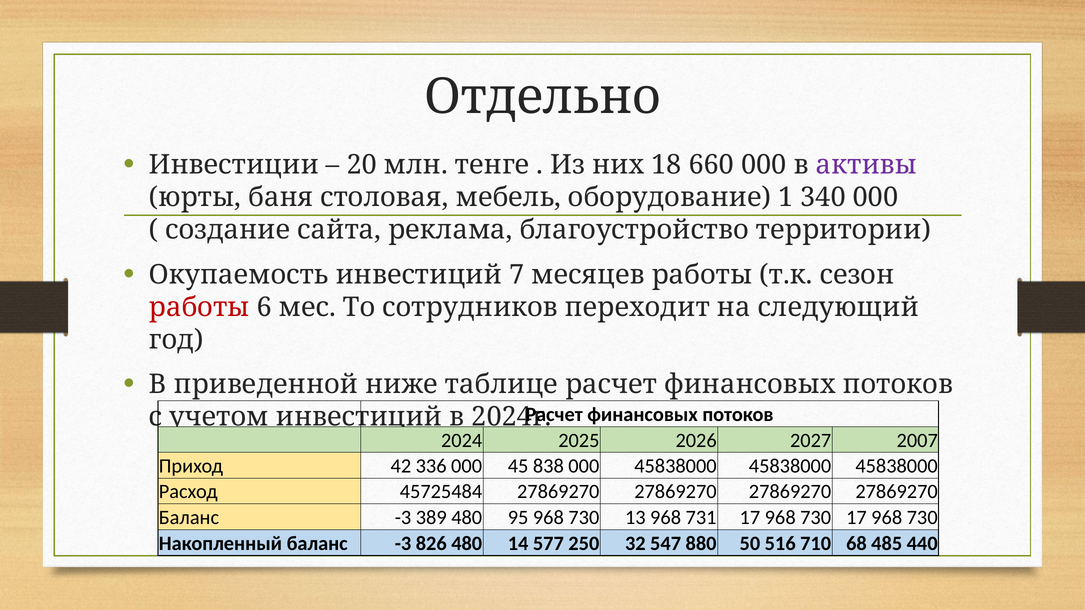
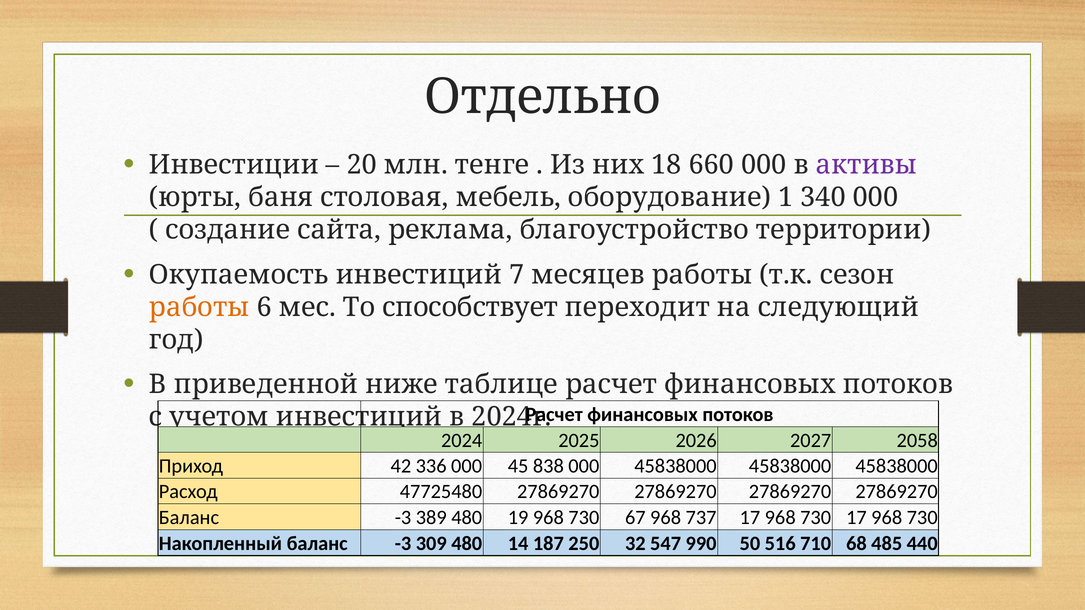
работы at (199, 307) colour: red -> orange
сотрудников: сотрудников -> способствует
2007: 2007 -> 2058
45725484: 45725484 -> 47725480
95: 95 -> 19
13: 13 -> 67
731: 731 -> 737
826: 826 -> 309
577: 577 -> 187
880: 880 -> 990
